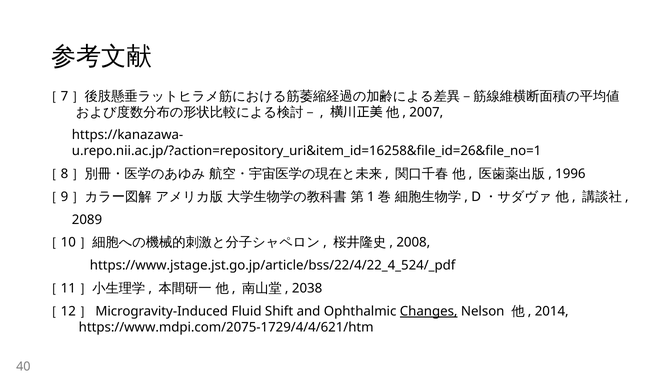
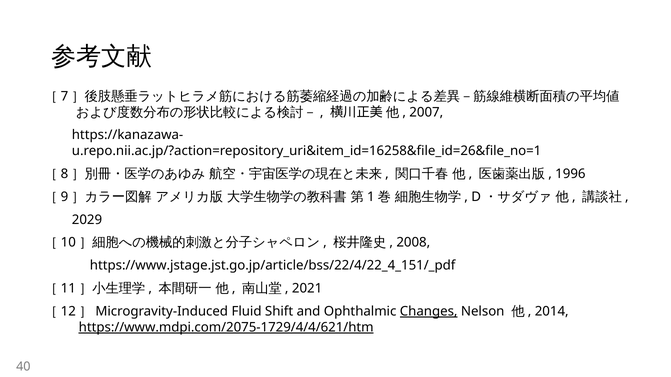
2089: 2089 -> 2029
https://www.jstage.jst.go.jp/article/bss/22/4/22_4_524/_pdf: https://www.jstage.jst.go.jp/article/bss/22/4/22_4_524/_pdf -> https://www.jstage.jst.go.jp/article/bss/22/4/22_4_151/_pdf
2038: 2038 -> 2021
https://www.mdpi.com/2075-1729/4/4/621/htm underline: none -> present
